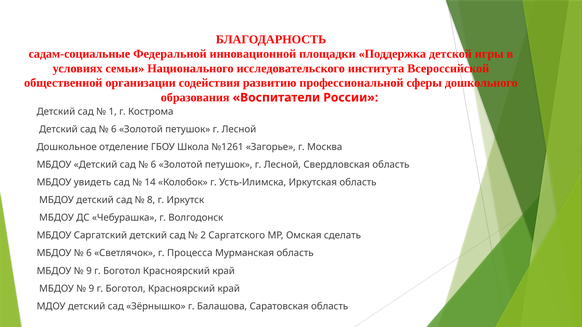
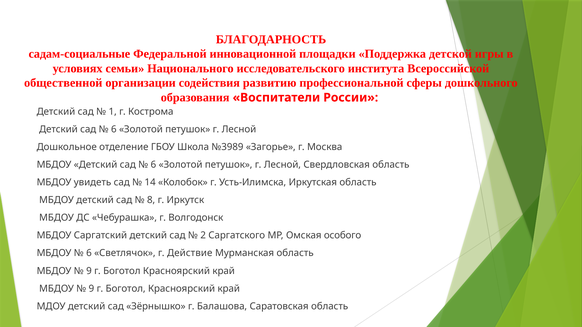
№1261: №1261 -> №3989
сделать: сделать -> особого
Процесса: Процесса -> Действие
